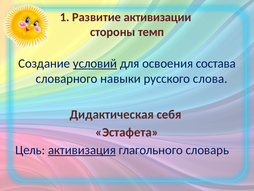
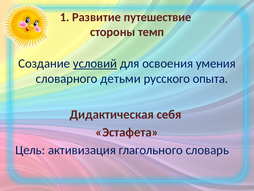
активизации: активизации -> путешествие
состава: состава -> умения
навыки: навыки -> детьми
слова: слова -> опыта
активизация underline: present -> none
